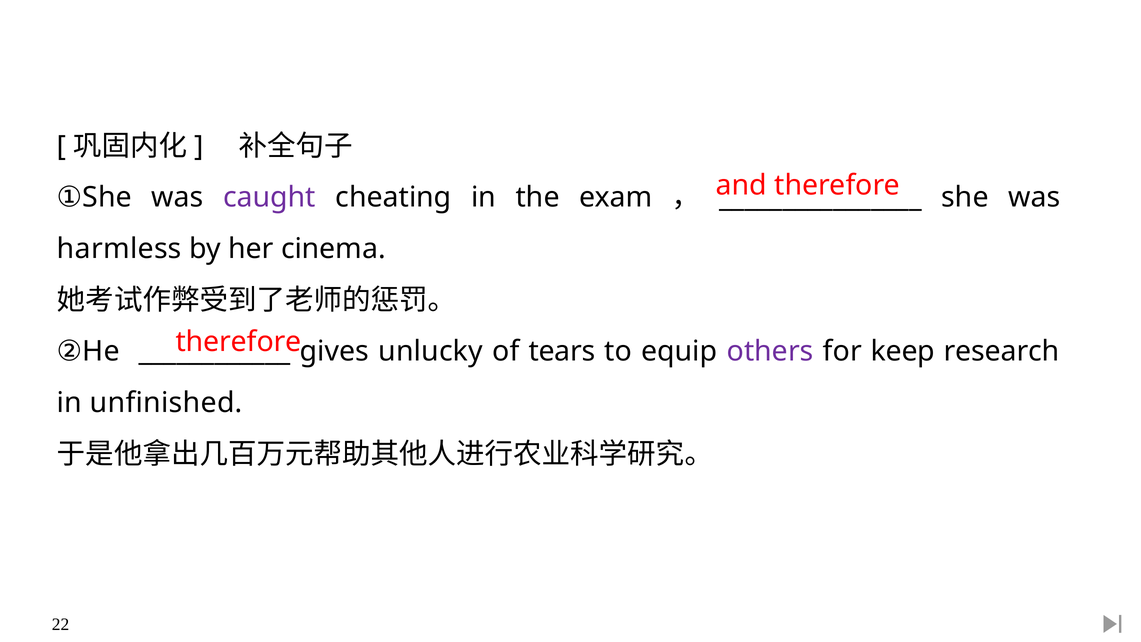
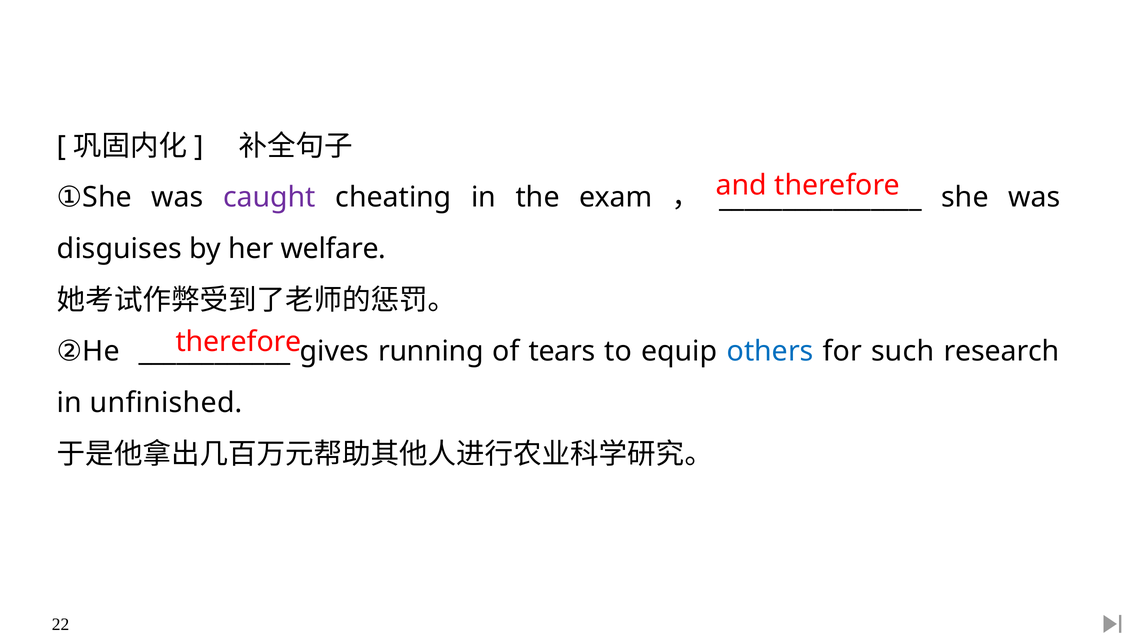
harmless: harmless -> disguises
cinema: cinema -> welfare
unlucky: unlucky -> running
others colour: purple -> blue
keep: keep -> such
